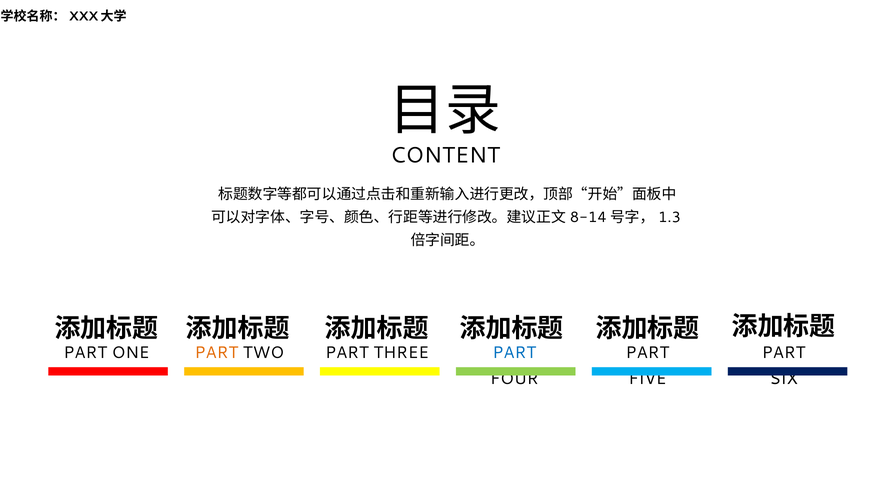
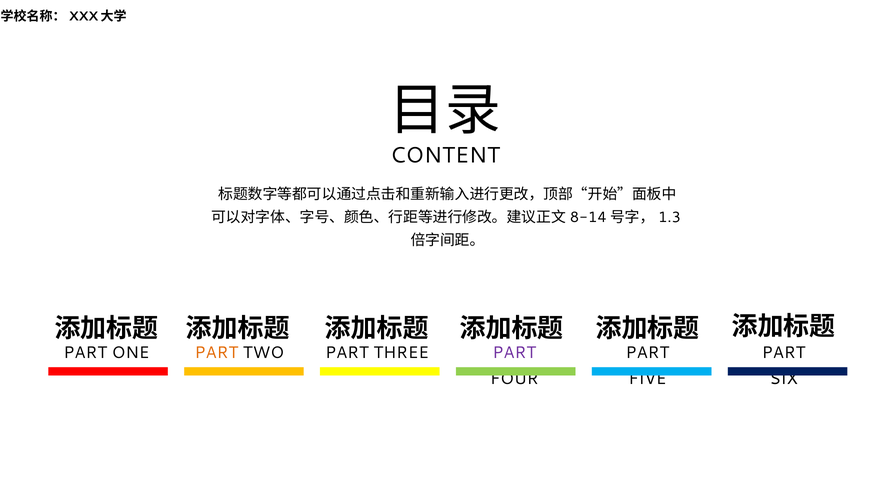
PART at (514, 353) colour: blue -> purple
